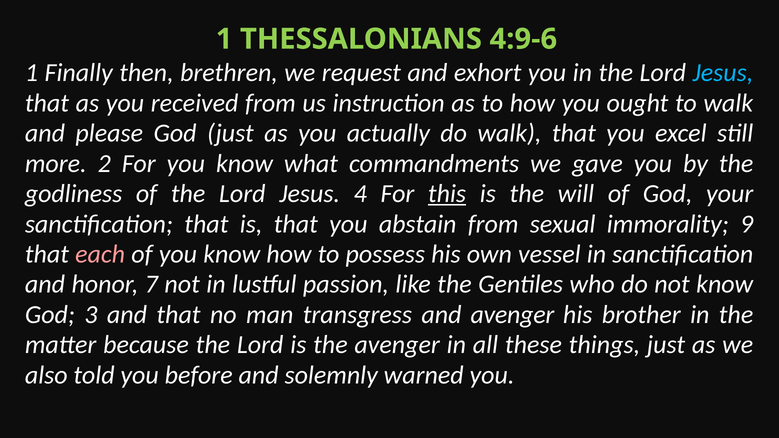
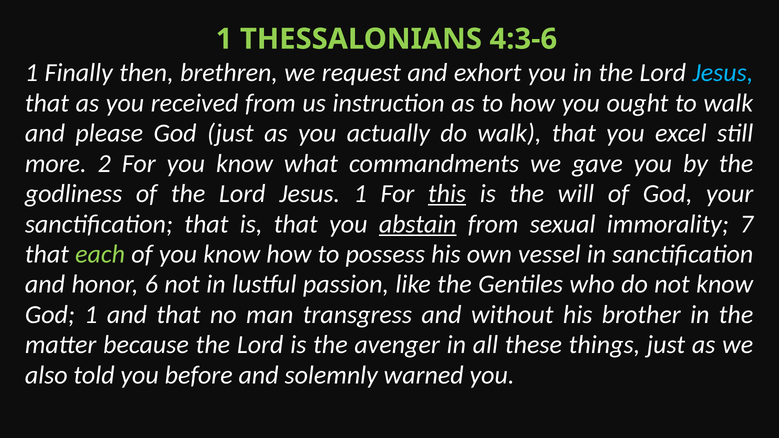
4:9-6: 4:9-6 -> 4:3-6
Jesus 4: 4 -> 1
abstain underline: none -> present
9: 9 -> 7
each colour: pink -> light green
7: 7 -> 6
God 3: 3 -> 1
and avenger: avenger -> without
